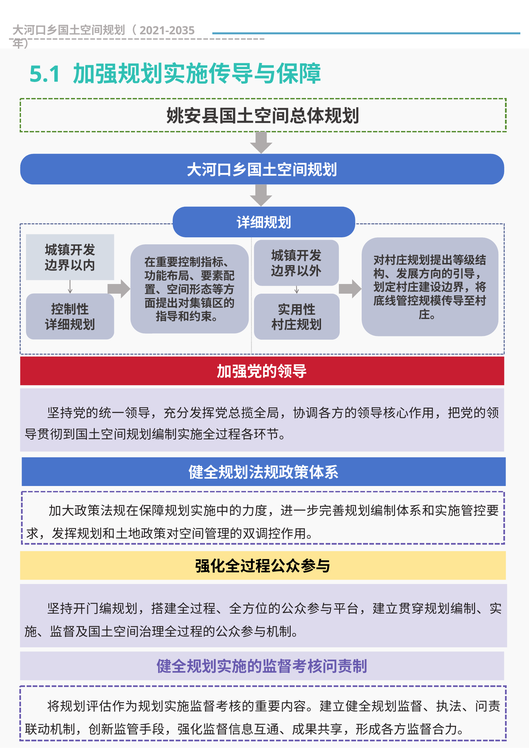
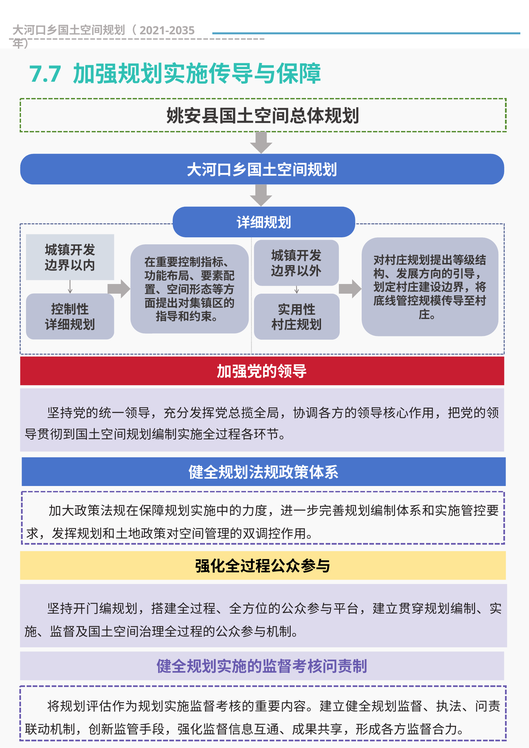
5.1: 5.1 -> 7.7
